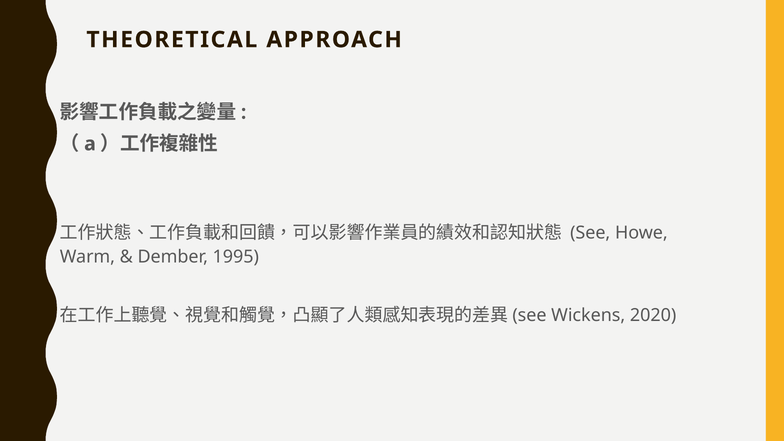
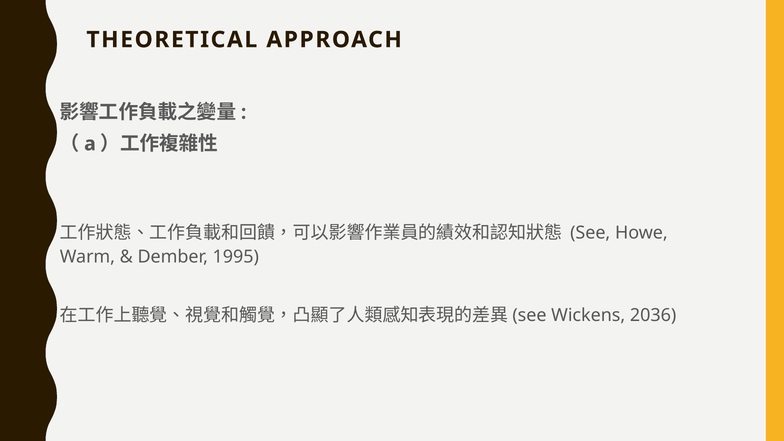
2020: 2020 -> 2036
